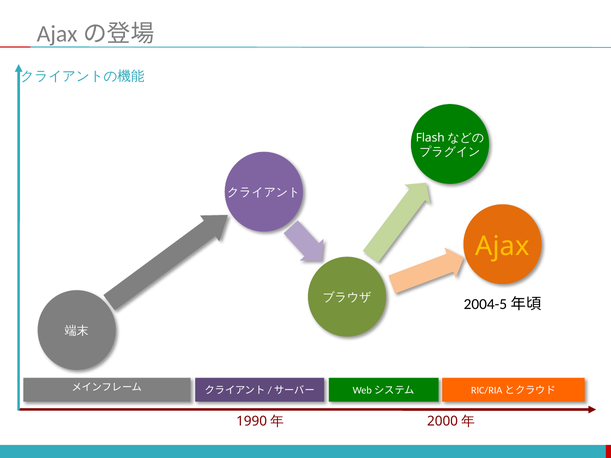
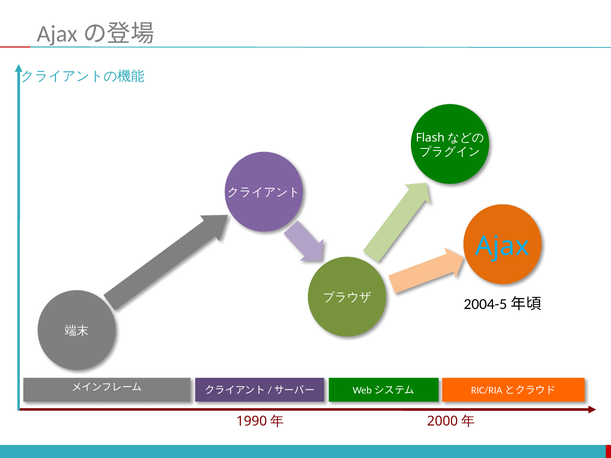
Ajax colour: yellow -> light blue
